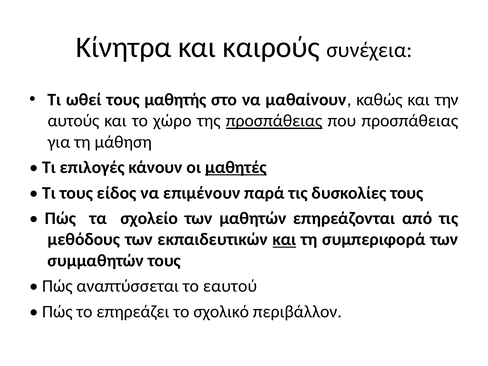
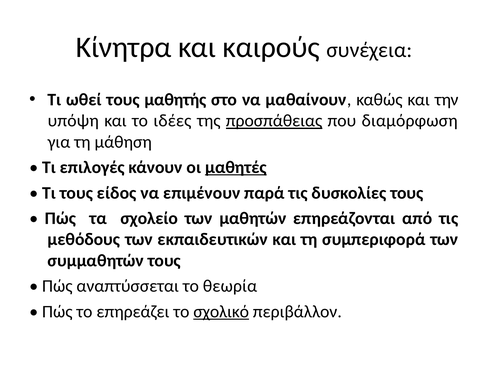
αυτούς: αυτούς -> υπόψη
χώρο: χώρο -> ιδέες
που προσπάθειας: προσπάθειας -> διαμόρφωση
και at (284, 239) underline: present -> none
εαυτού: εαυτού -> θεωρία
σχολικό underline: none -> present
